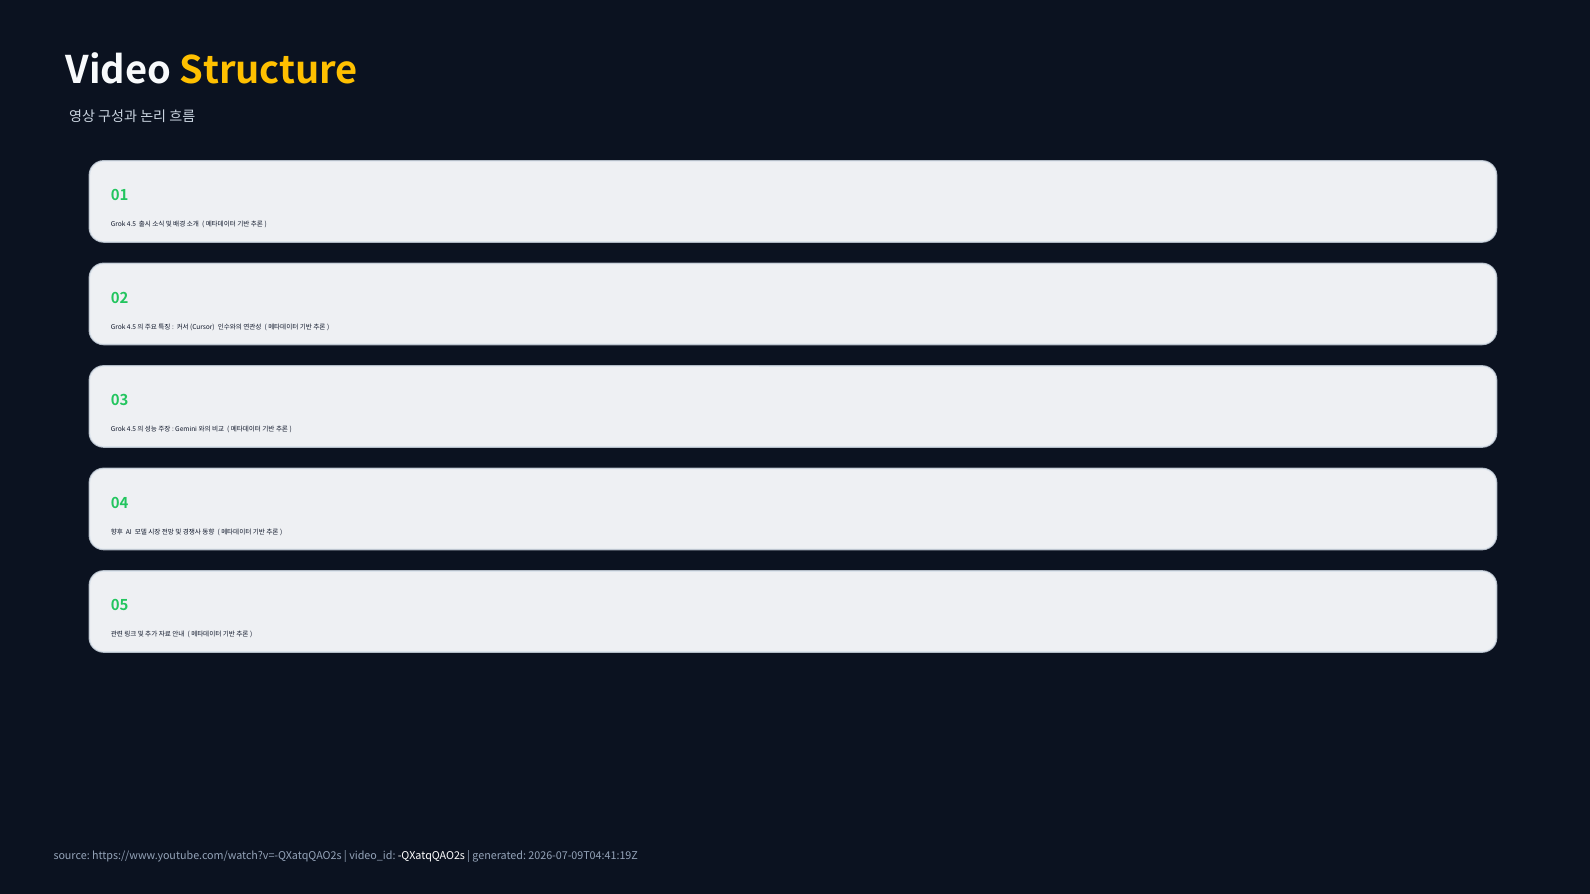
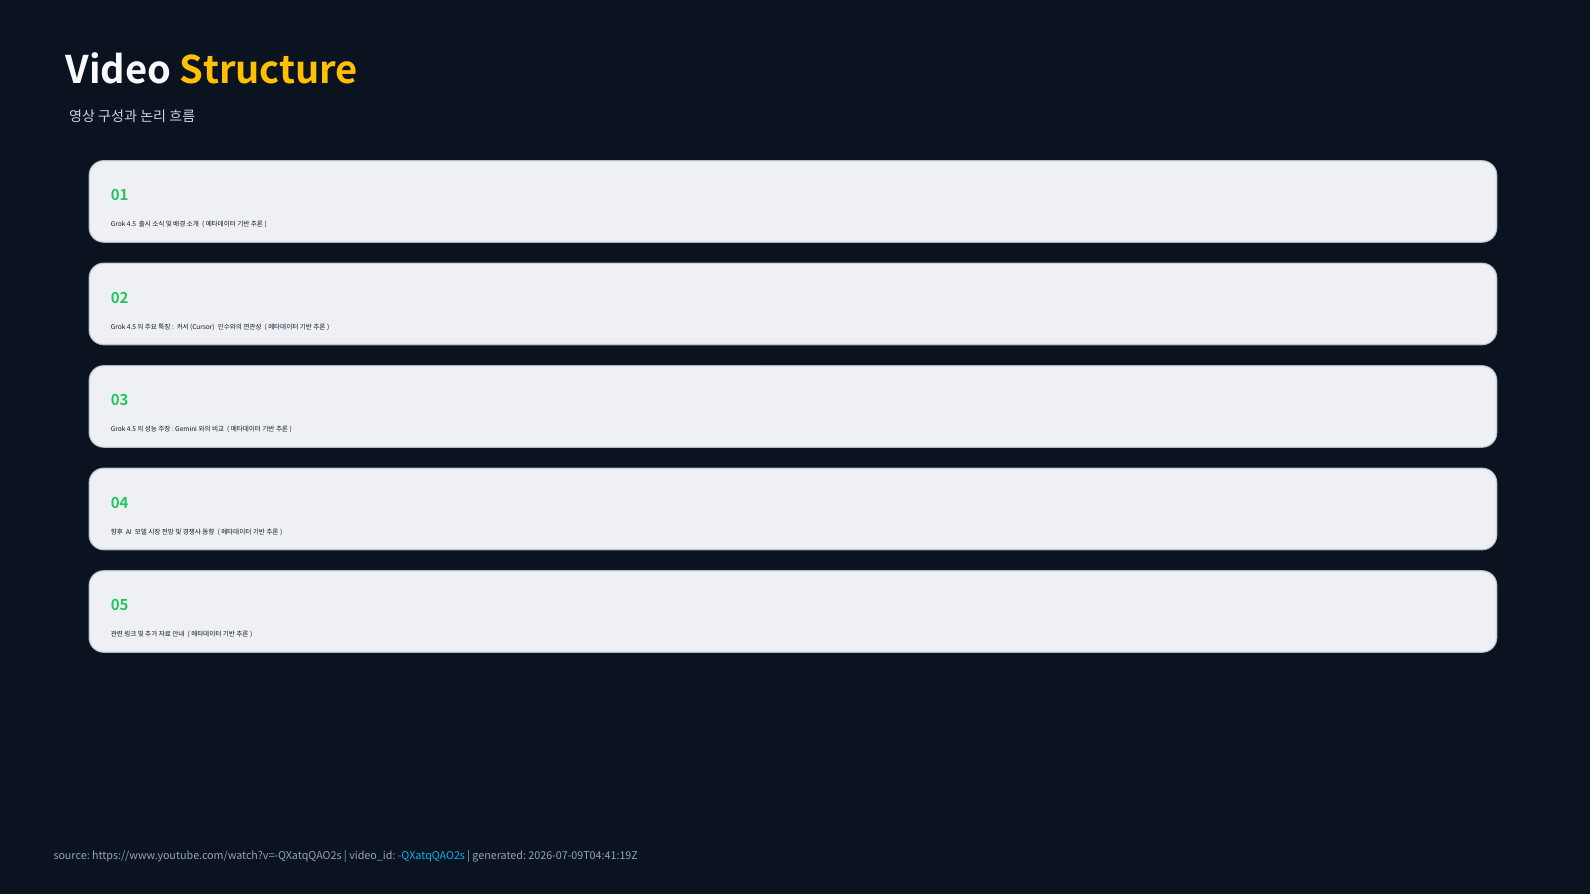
QXatqQAO2s colour: white -> light blue
